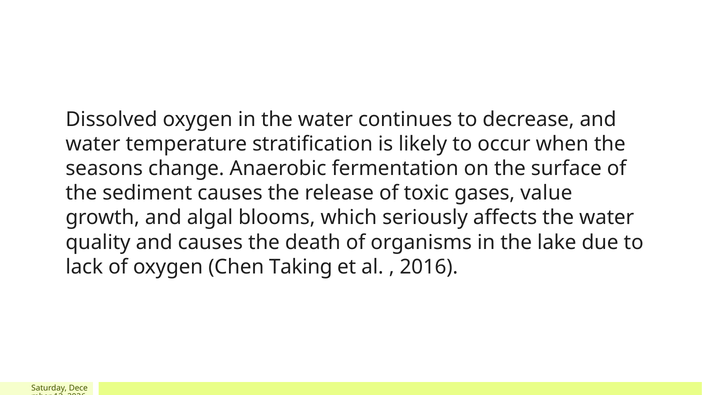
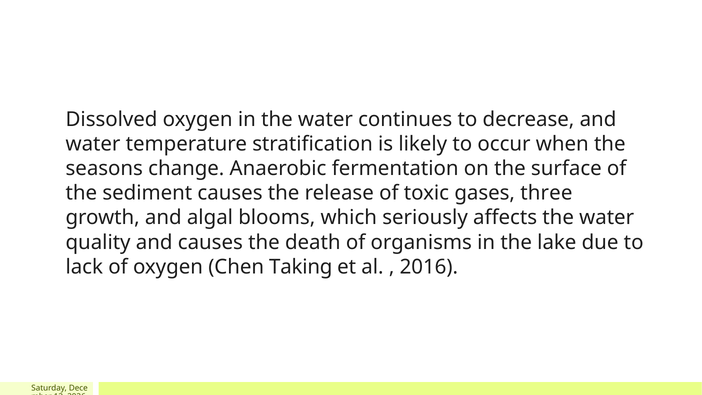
value: value -> three
